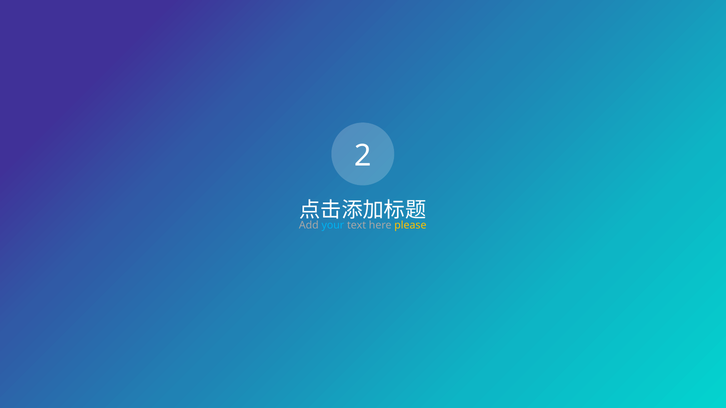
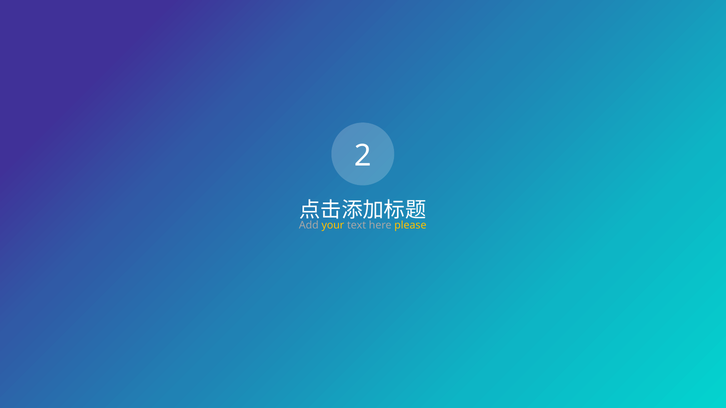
your colour: light blue -> yellow
